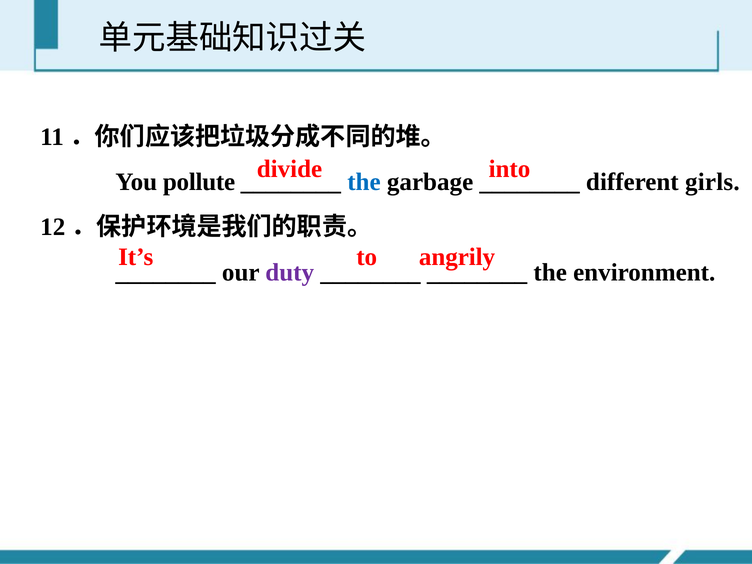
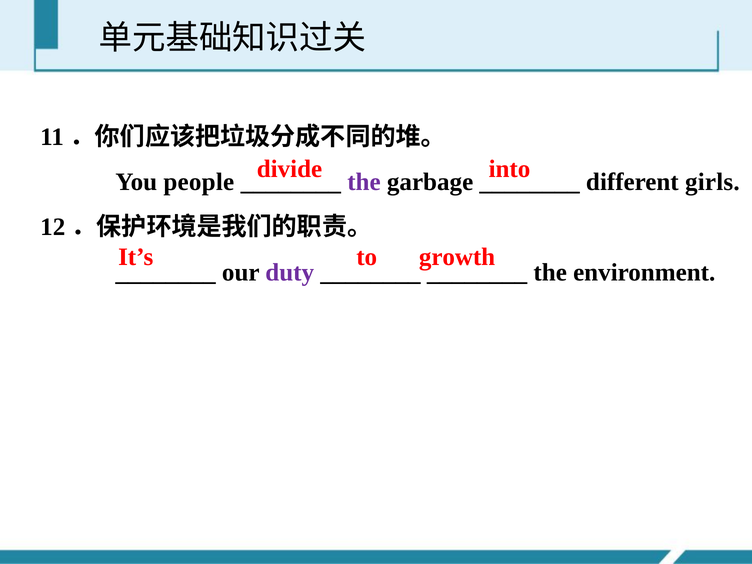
pollute: pollute -> people
the at (364, 182) colour: blue -> purple
angrily: angrily -> growth
